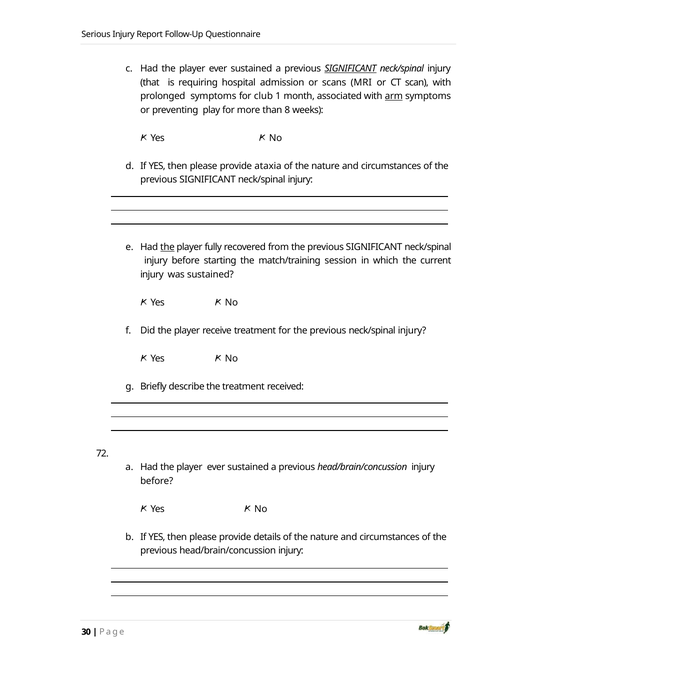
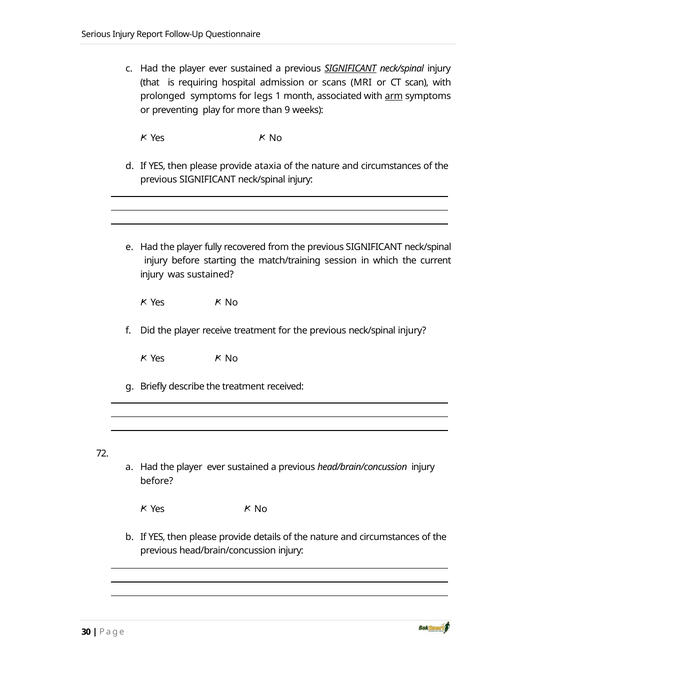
club: club -> legs
8: 8 -> 9
the at (167, 247) underline: present -> none
